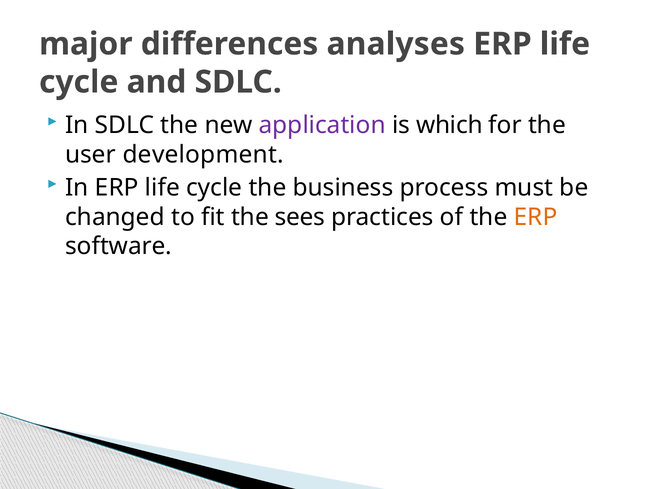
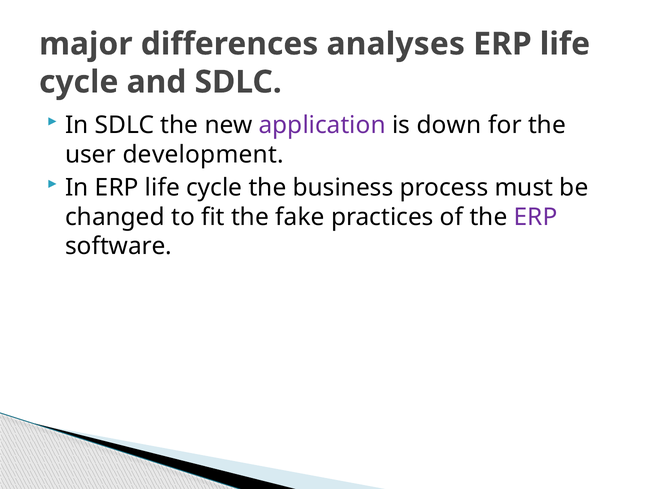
which: which -> down
sees: sees -> fake
ERP at (536, 217) colour: orange -> purple
